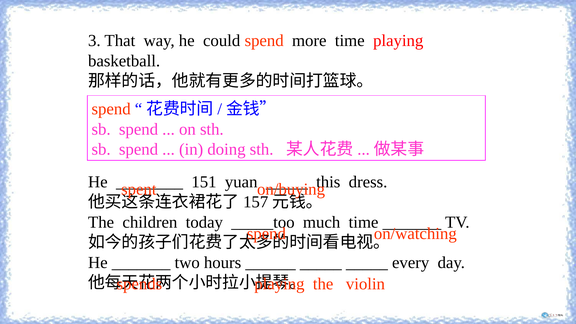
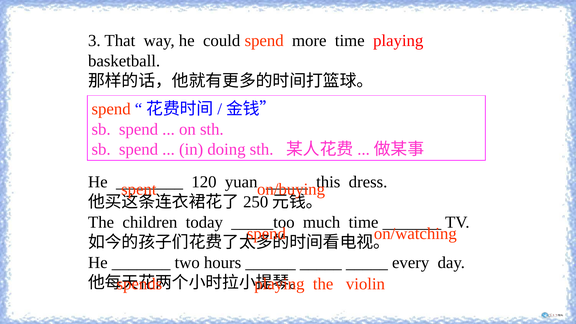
151: 151 -> 120
157: 157 -> 250
